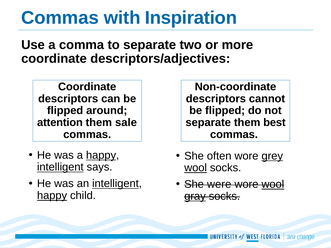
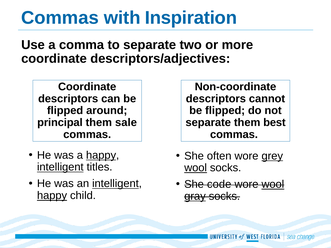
attention: attention -> principal
says: says -> titles
were: were -> code
